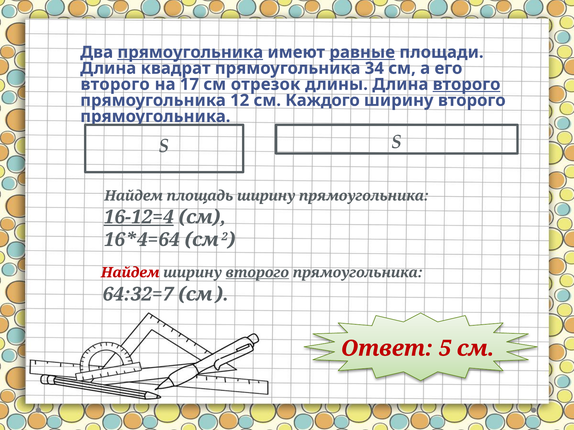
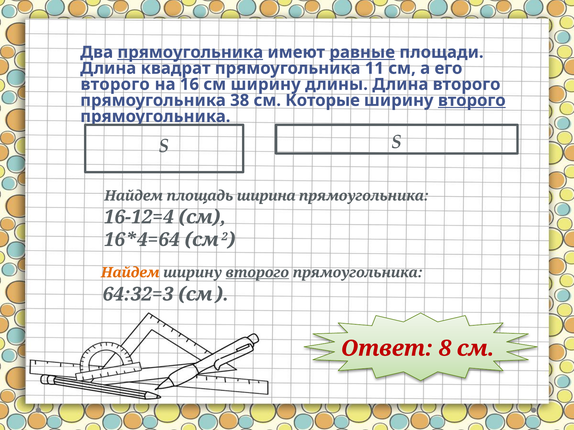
34: 34 -> 11
17: 17 -> 16
см отрезок: отрезок -> ширину
второго at (467, 84) underline: present -> none
12: 12 -> 38
Каждого: Каждого -> Которые
второго at (472, 101) underline: none -> present
площадь ширину: ширину -> ширина
16-12=4 underline: present -> none
Найдем at (130, 273) colour: red -> orange
64:32=7: 64:32=7 -> 64:32=3
5: 5 -> 8
